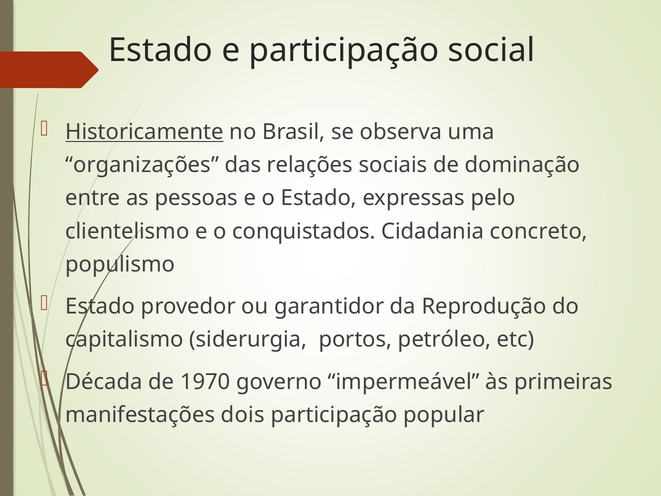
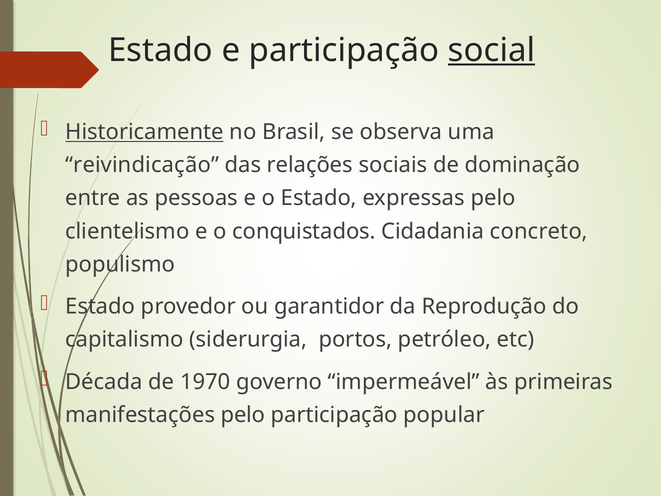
social underline: none -> present
organizações: organizações -> reivindicação
manifestações dois: dois -> pelo
